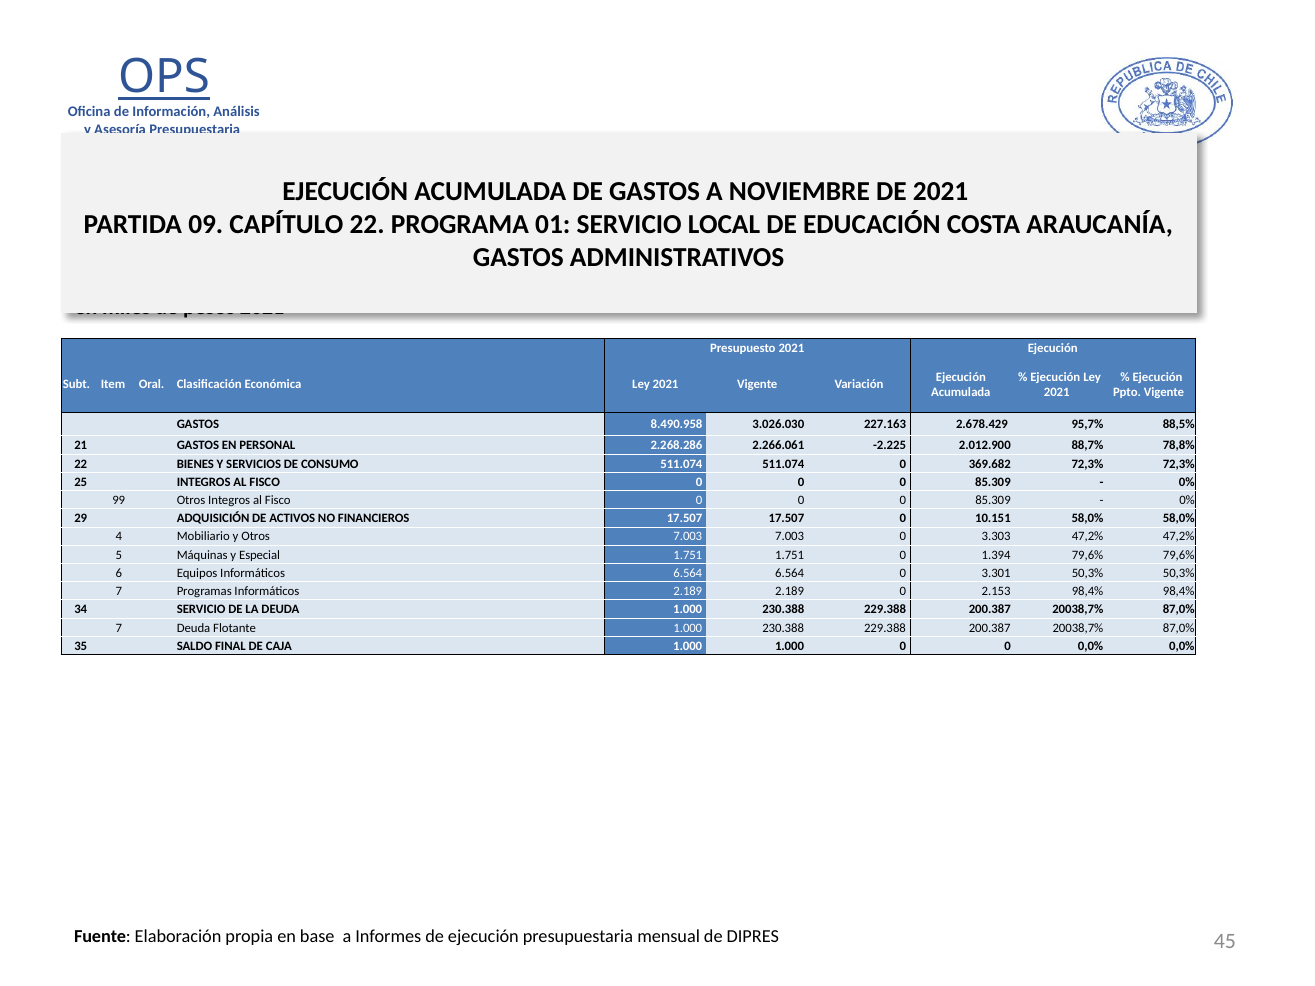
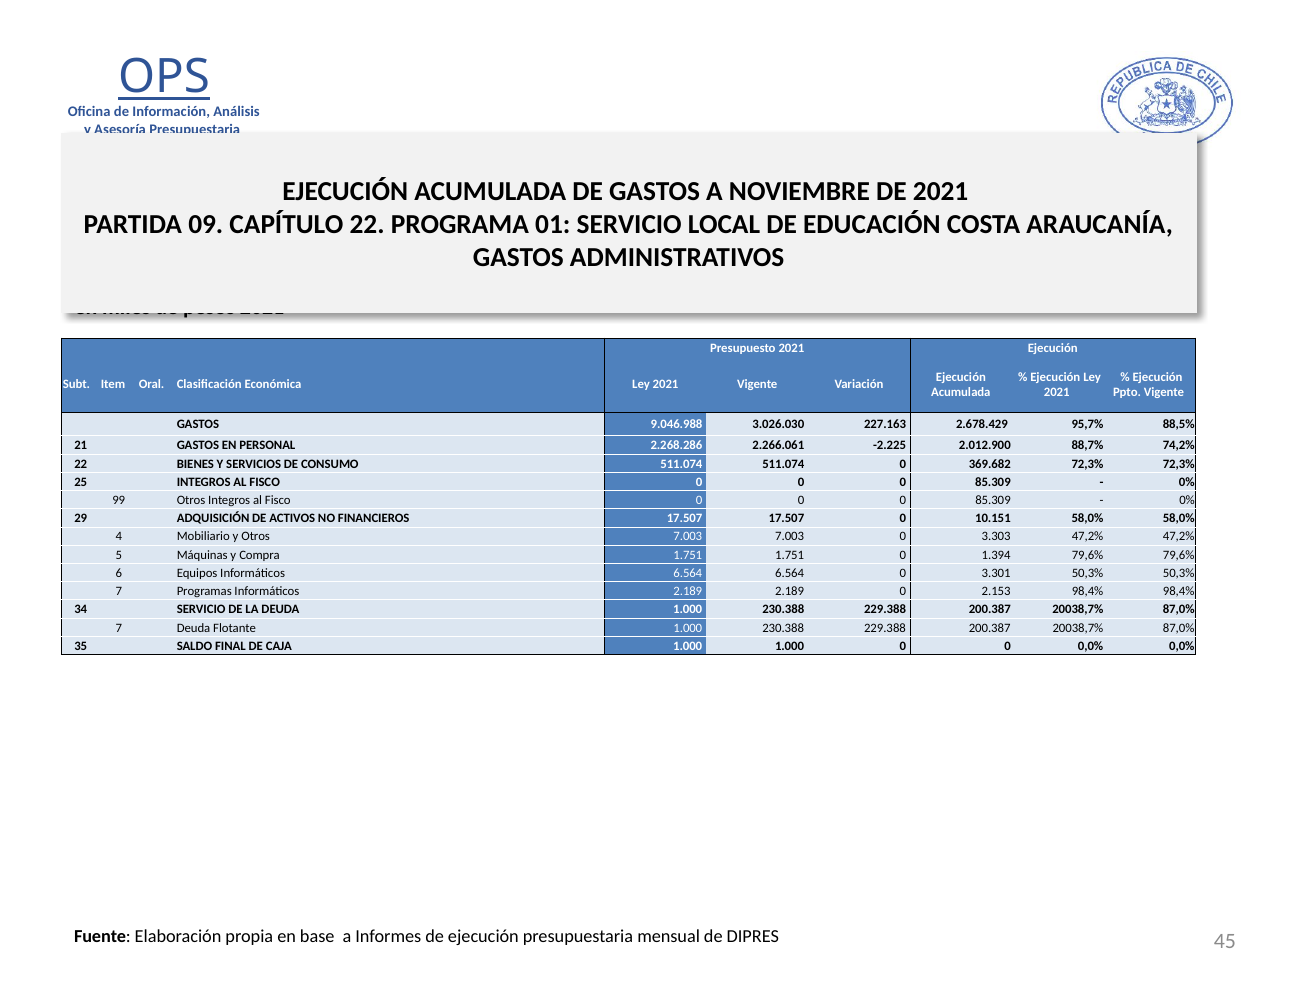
8.490.958: 8.490.958 -> 9.046.988
78,8%: 78,8% -> 74,2%
Especial: Especial -> Compra
